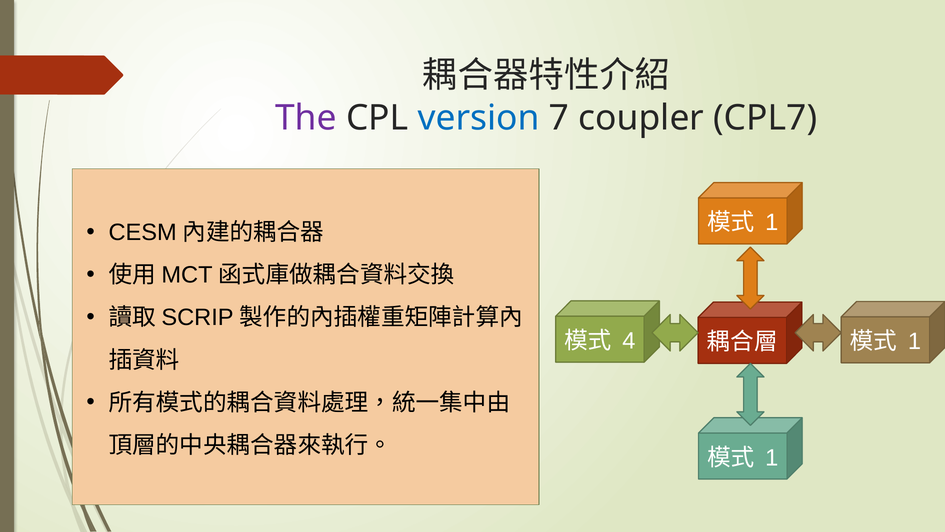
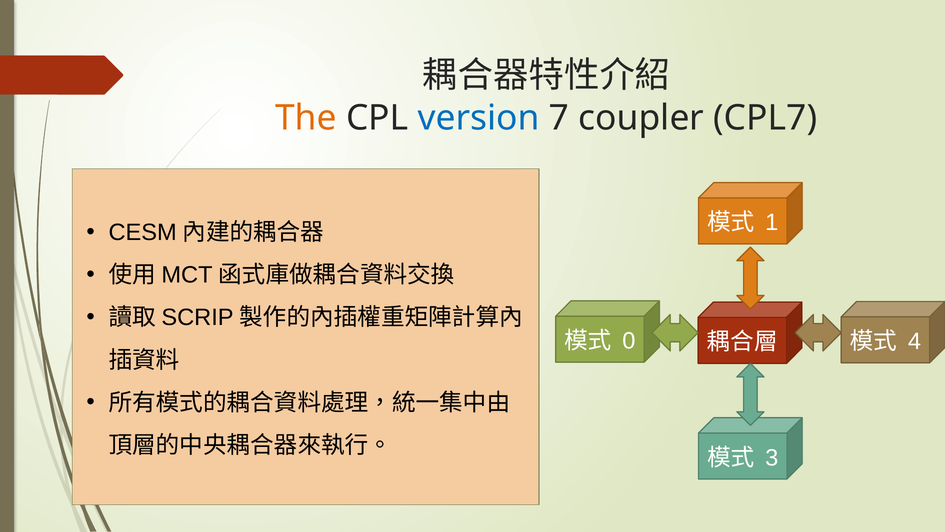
The colour: purple -> orange
4: 4 -> 0
1 at (914, 341): 1 -> 4
1 at (772, 457): 1 -> 3
